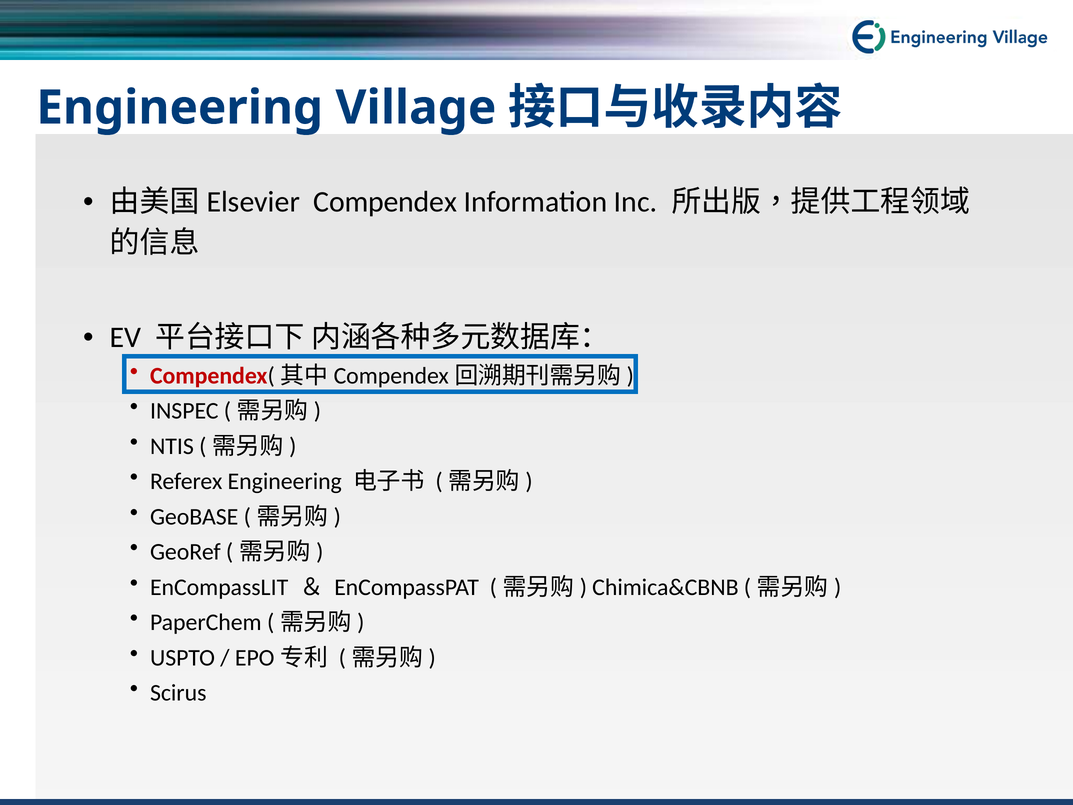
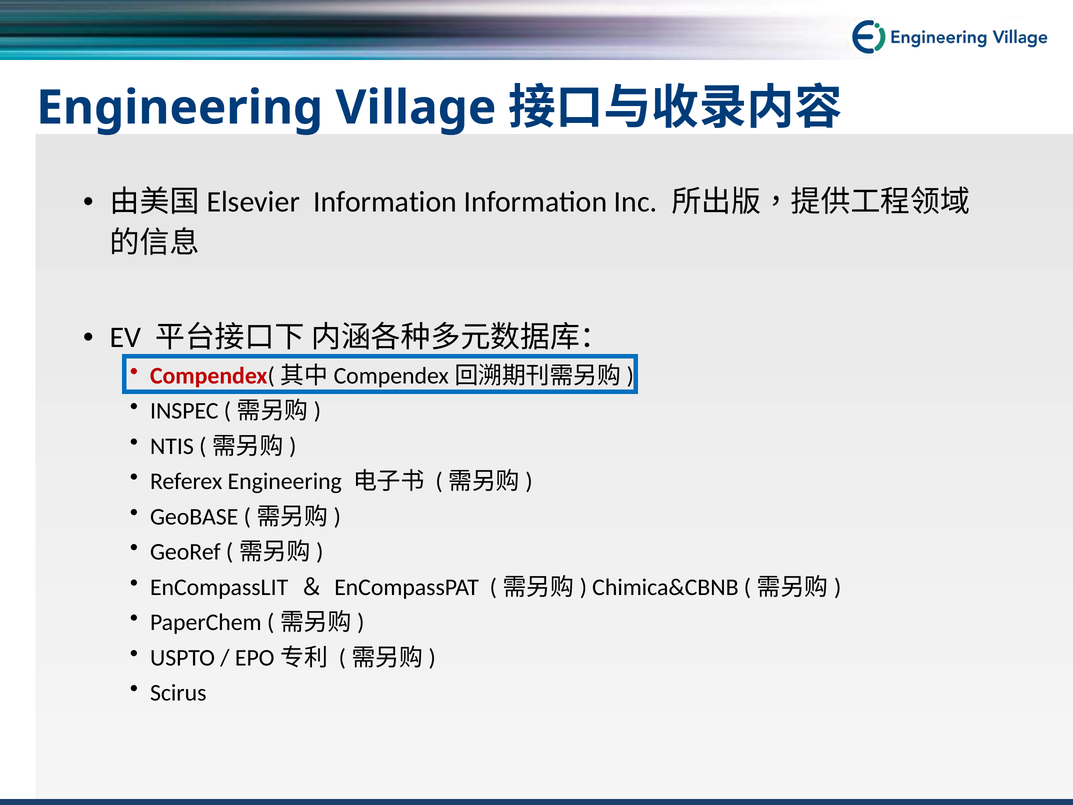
Compendex at (385, 202): Compendex -> Information
